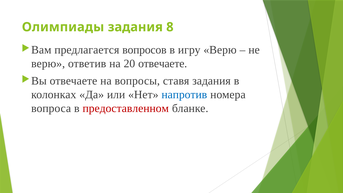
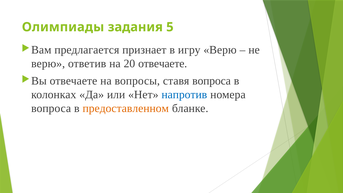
8: 8 -> 5
вопросов: вопросов -> признает
ставя задания: задания -> вопроса
предоставленном colour: red -> orange
